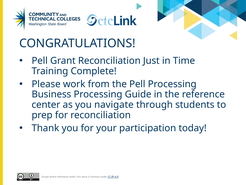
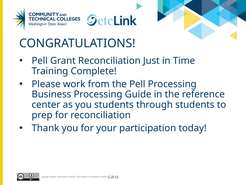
you navigate: navigate -> students
